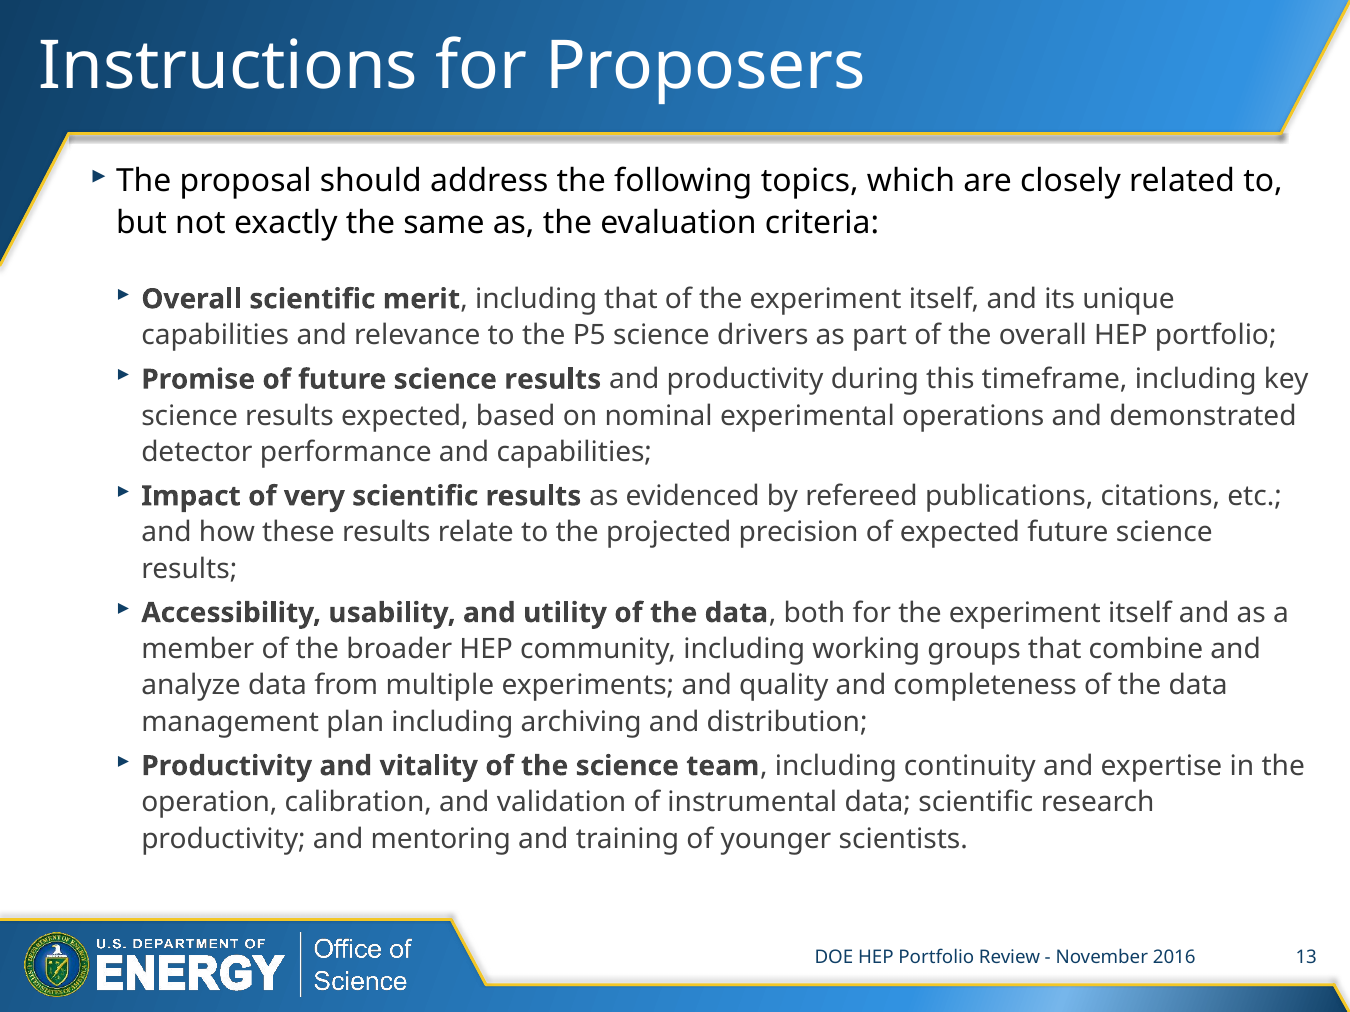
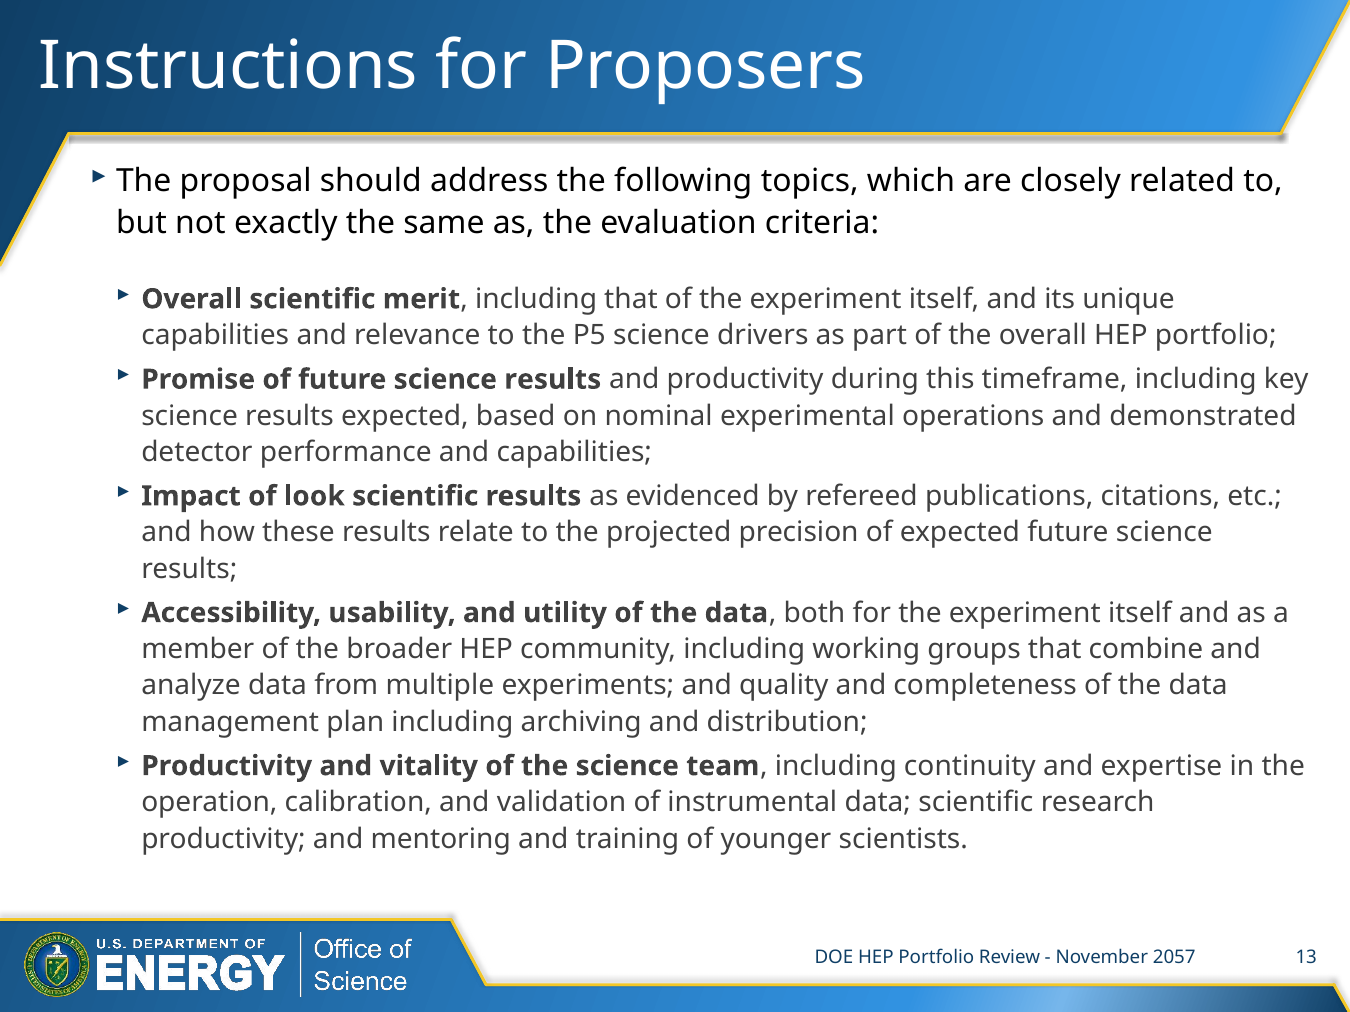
very: very -> look
2016: 2016 -> 2057
